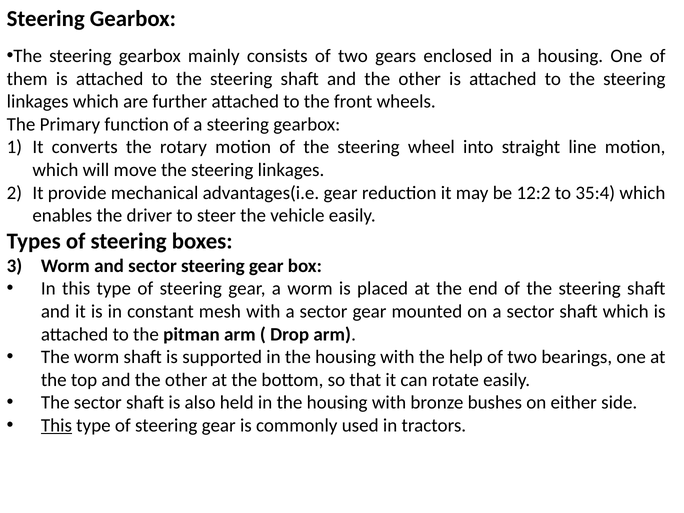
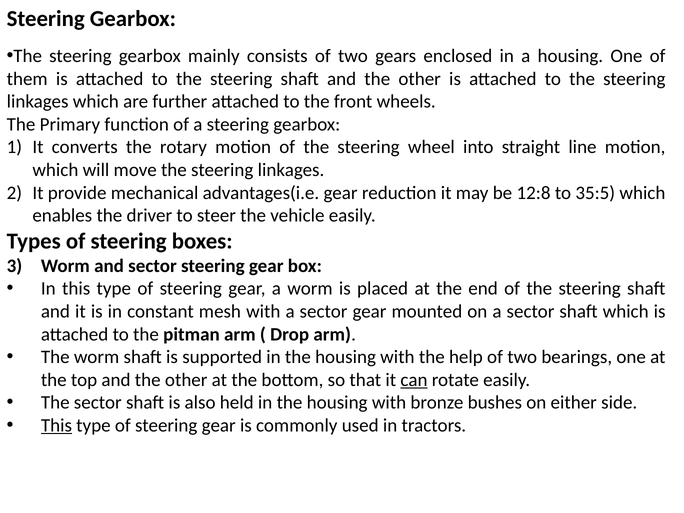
12:2: 12:2 -> 12:8
35:4: 35:4 -> 35:5
can underline: none -> present
